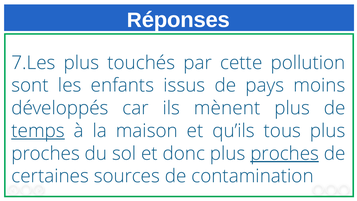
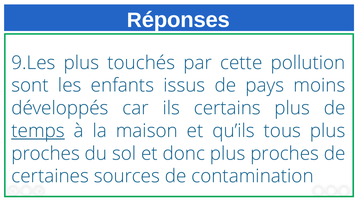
7.Les: 7.Les -> 9.Les
mènent: mènent -> certains
proches at (285, 153) underline: present -> none
